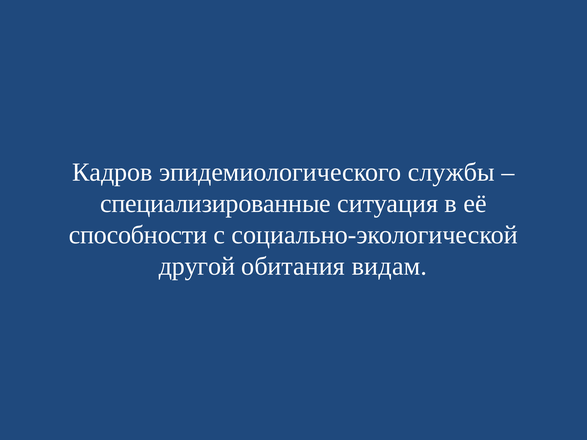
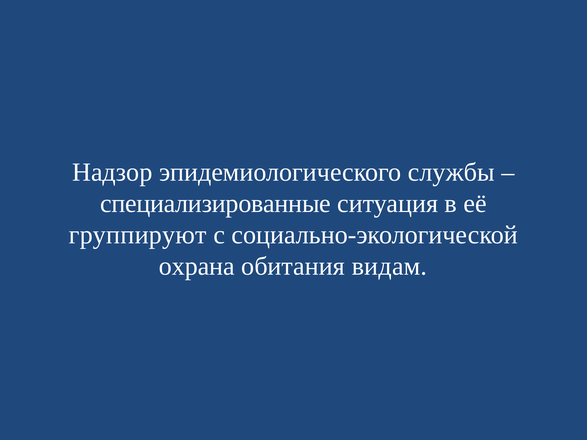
Кадров: Кадров -> Надзор
способности: способности -> группируют
другой: другой -> охрана
